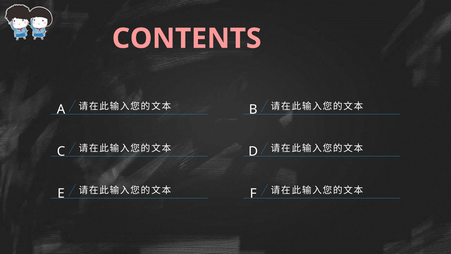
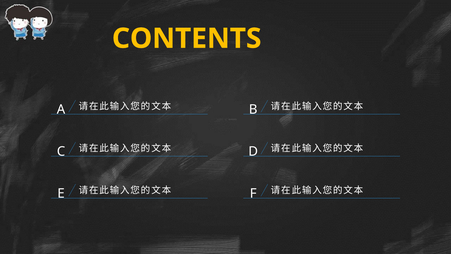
CONTENTS colour: pink -> yellow
